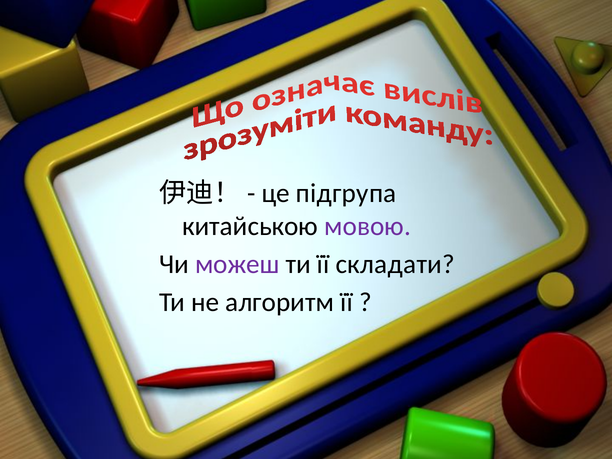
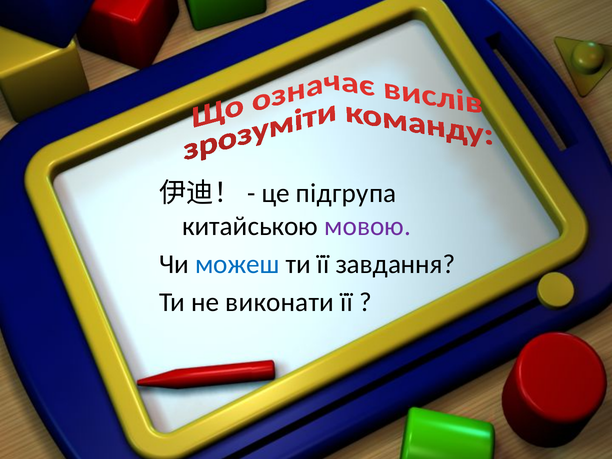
можеш colour: purple -> blue
складати: складати -> завдання
алгоритм: алгоритм -> виконати
